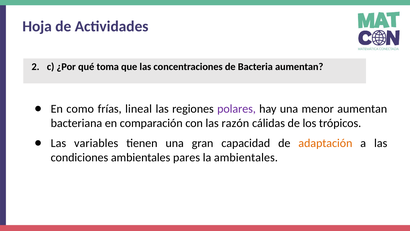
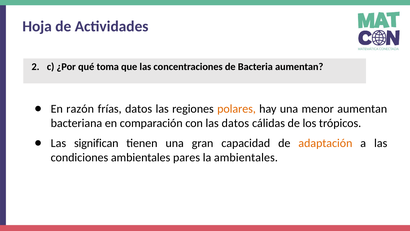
como: como -> razón
frías lineal: lineal -> datos
polares colour: purple -> orange
las razón: razón -> datos
variables: variables -> significan
